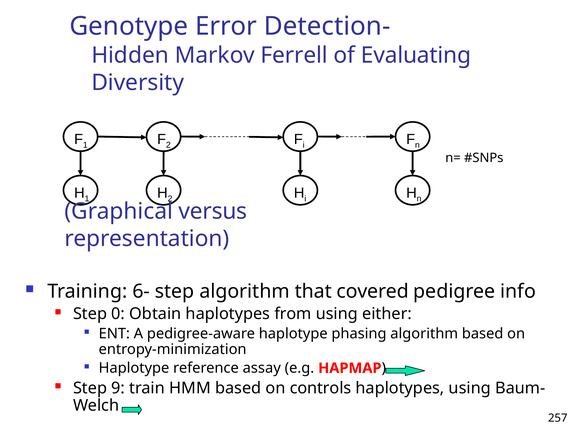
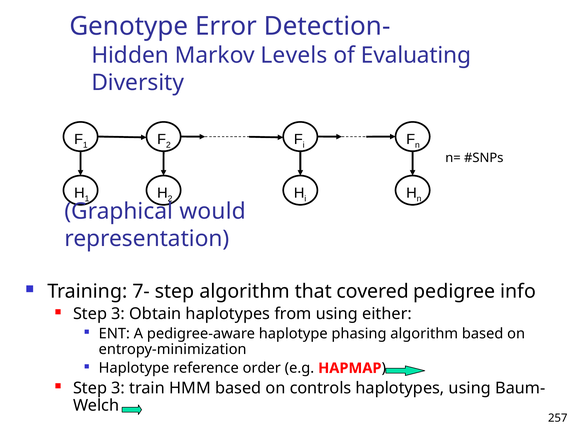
Ferrell: Ferrell -> Levels
versus: versus -> would
6-: 6- -> 7-
0 at (118, 314): 0 -> 3
assay: assay -> order
9 at (118, 388): 9 -> 3
